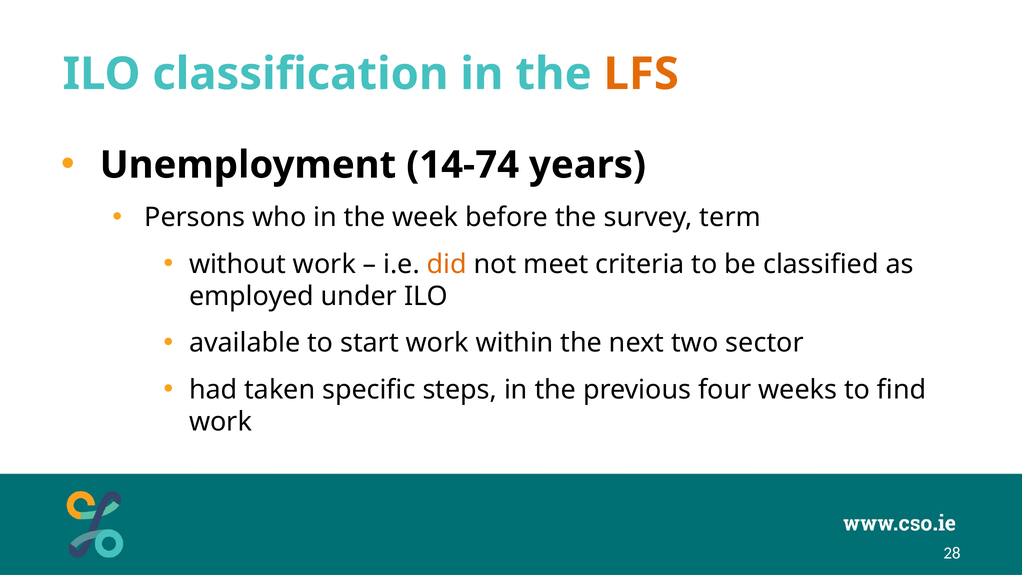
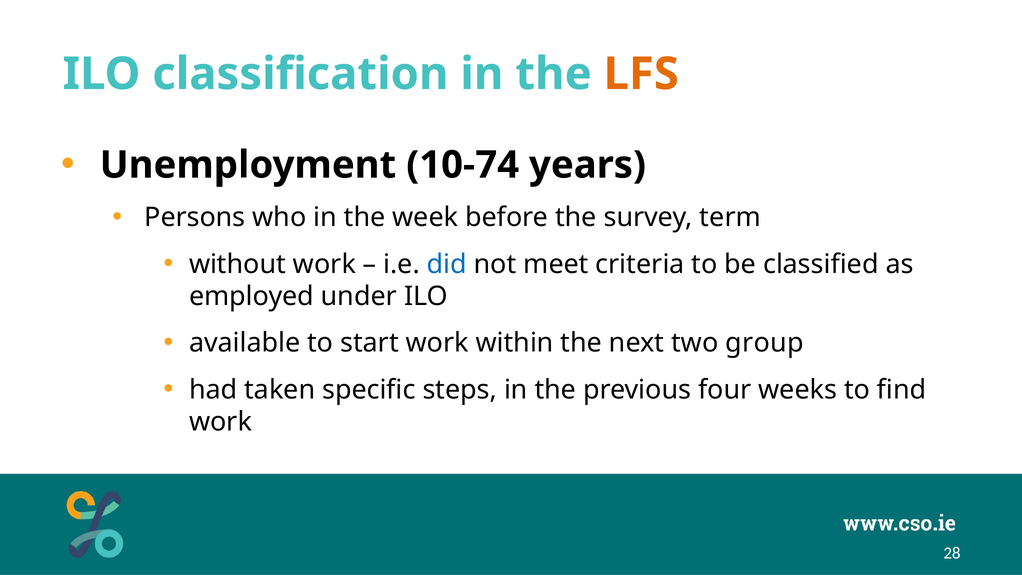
14-74: 14-74 -> 10-74
did colour: orange -> blue
sector: sector -> group
